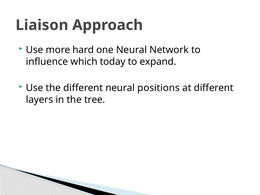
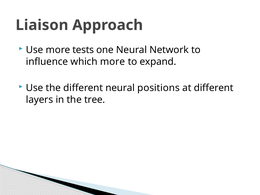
hard: hard -> tests
which today: today -> more
